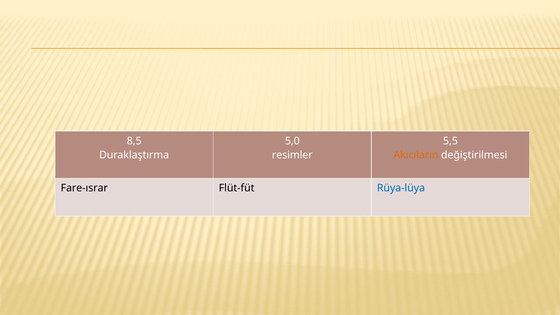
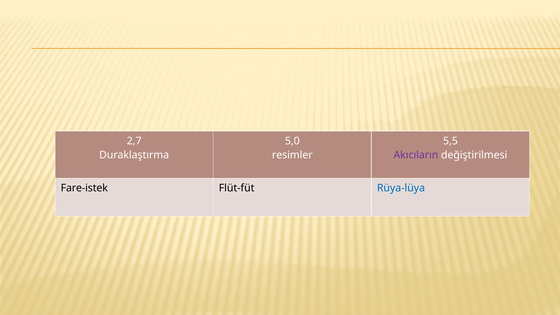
8,5: 8,5 -> 2,7
Akıcıların colour: orange -> purple
Fare-ısrar: Fare-ısrar -> Fare-istek
